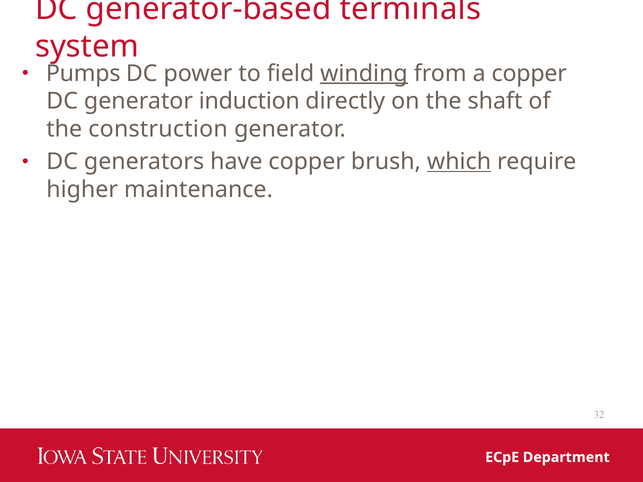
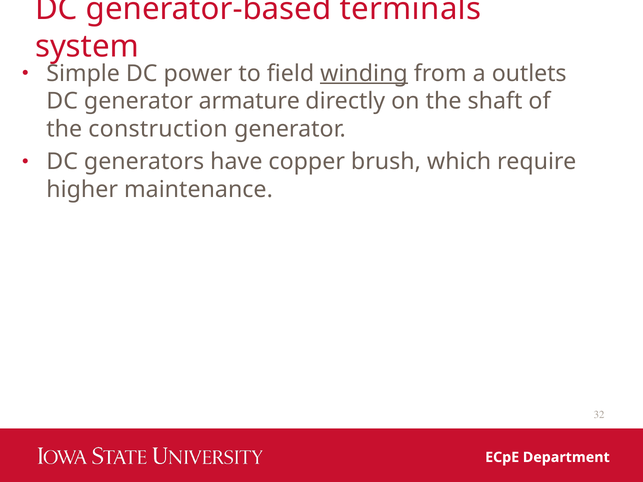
Pumps: Pumps -> Simple
a copper: copper -> outlets
induction: induction -> armature
which underline: present -> none
